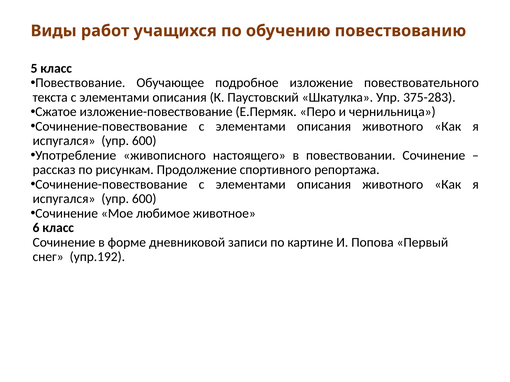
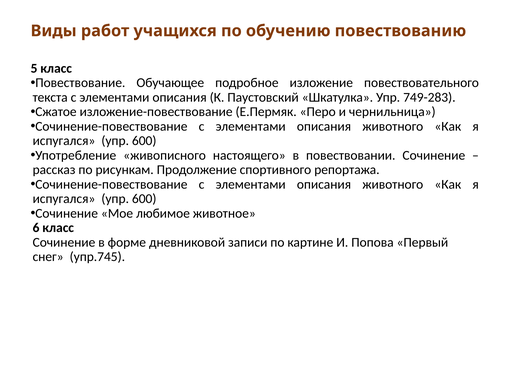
375-283: 375-283 -> 749-283
упр.192: упр.192 -> упр.745
